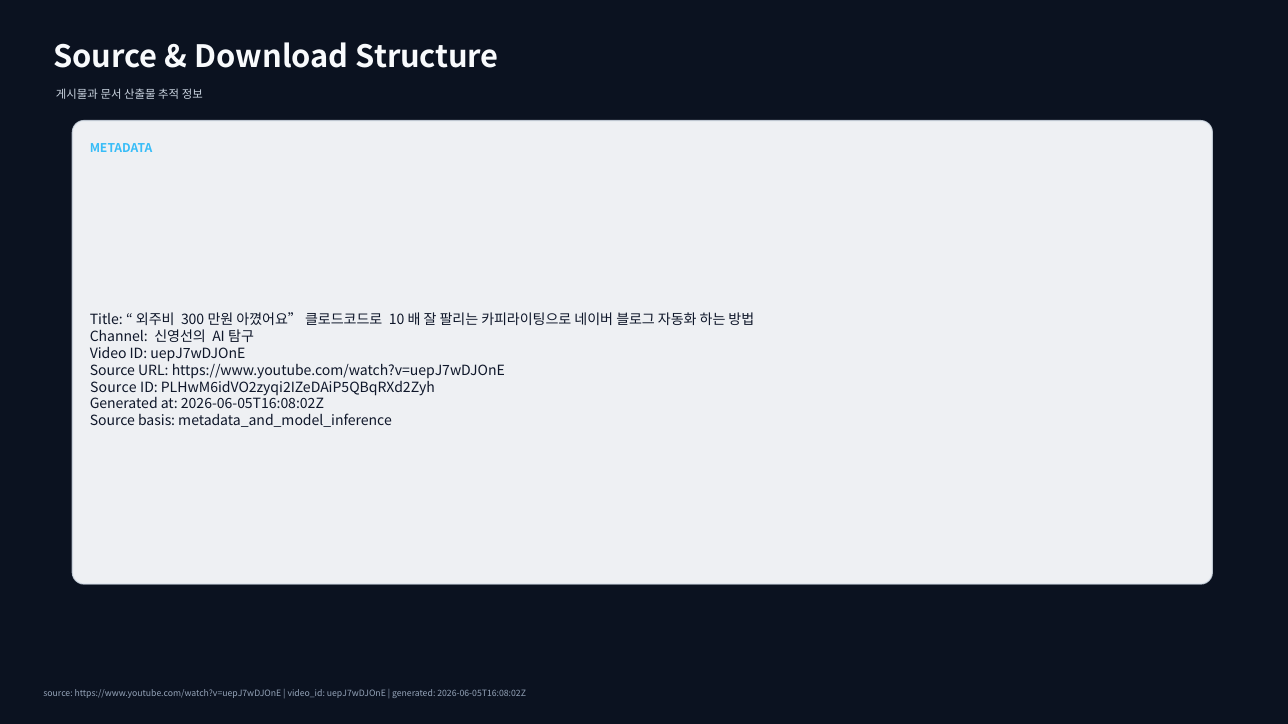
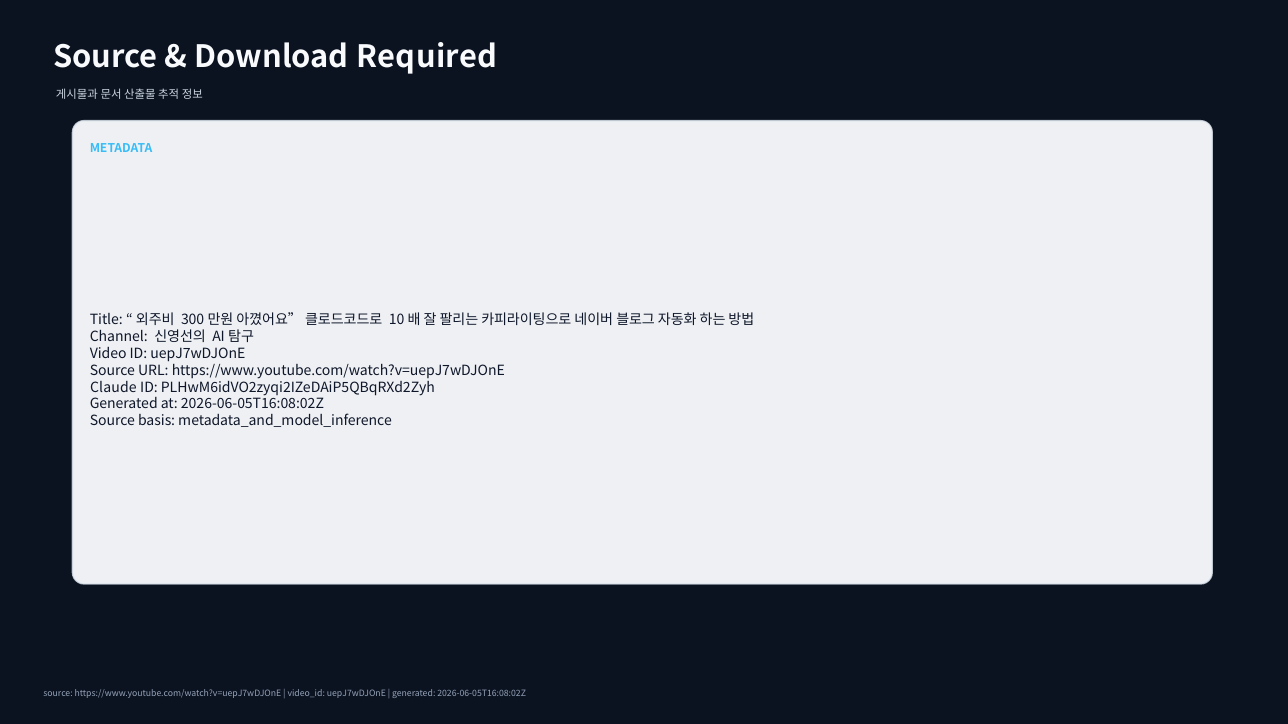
Structure: Structure -> Required
Source at (113, 388): Source -> Claude
